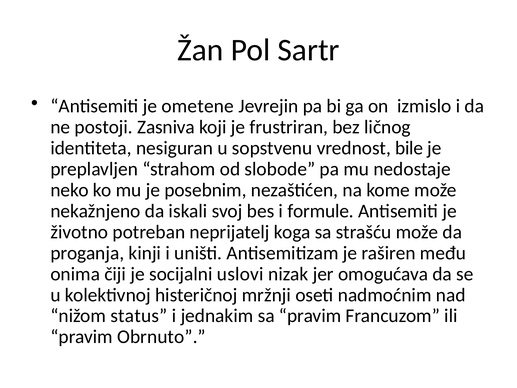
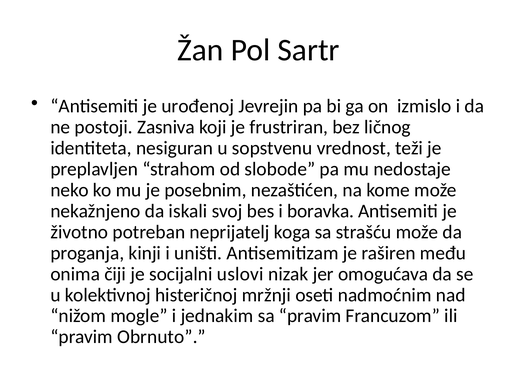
ometene: ometene -> urođenoj
bile: bile -> teži
formule: formule -> boravka
status: status -> mogle
